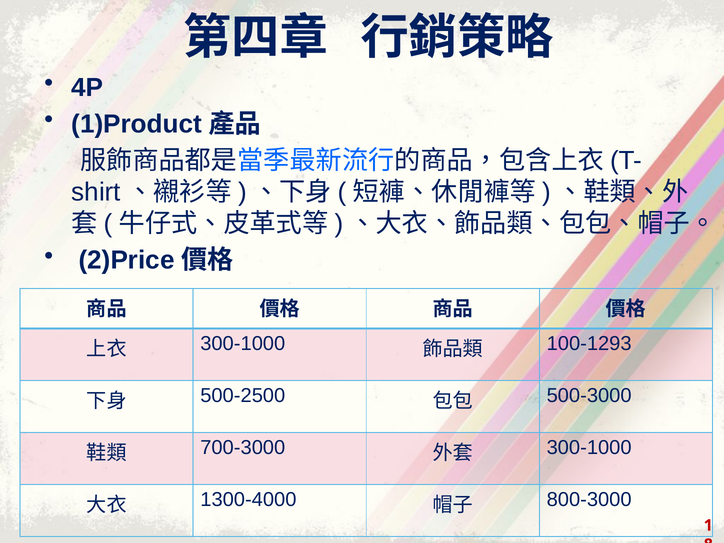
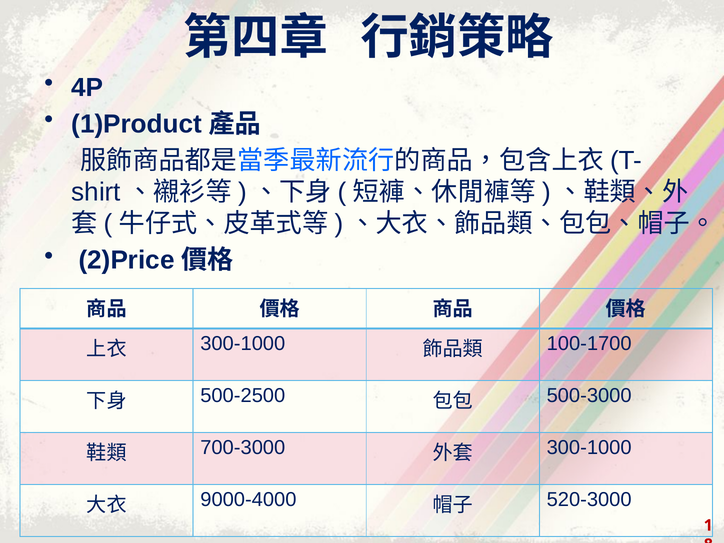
100-1293: 100-1293 -> 100-1700
1300-4000: 1300-4000 -> 9000-4000
800-3000: 800-3000 -> 520-3000
